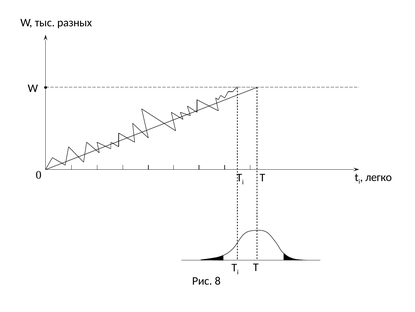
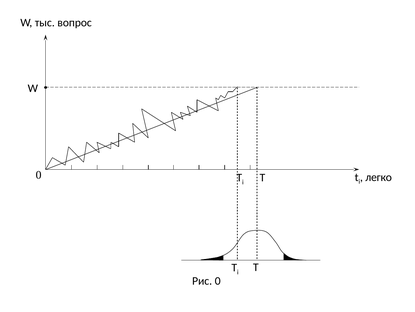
разных: разных -> вопрос
Рис 8: 8 -> 0
